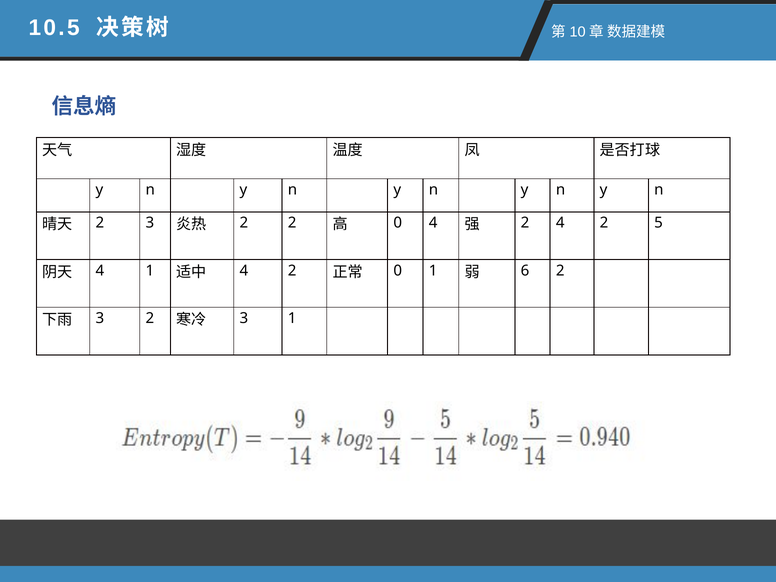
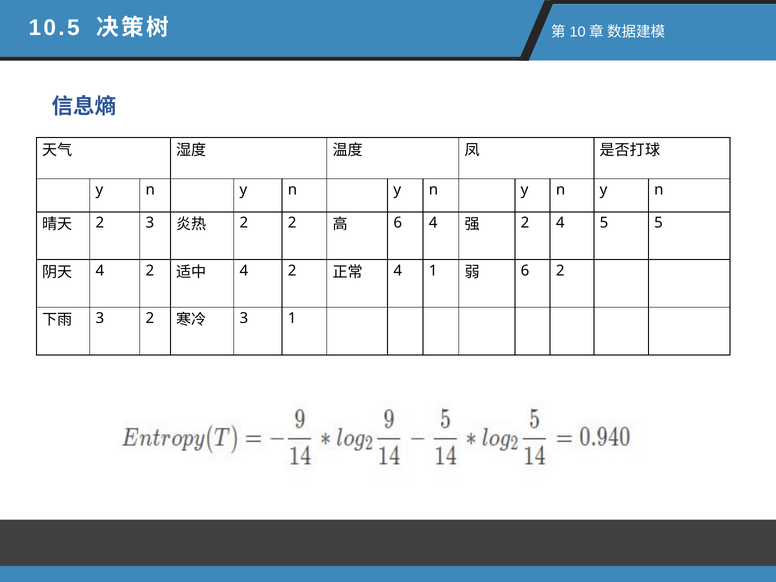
0 at (398, 223): 0 -> 6
2 4 2: 2 -> 5
1 at (150, 271): 1 -> 2
0 at (398, 271): 0 -> 4
